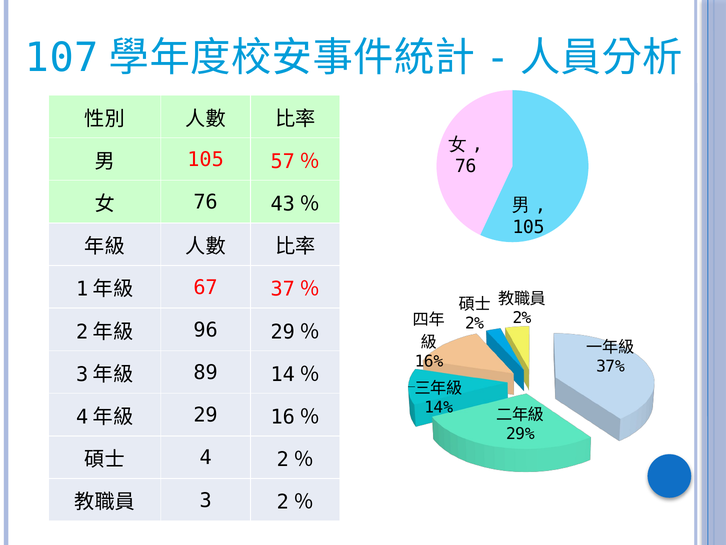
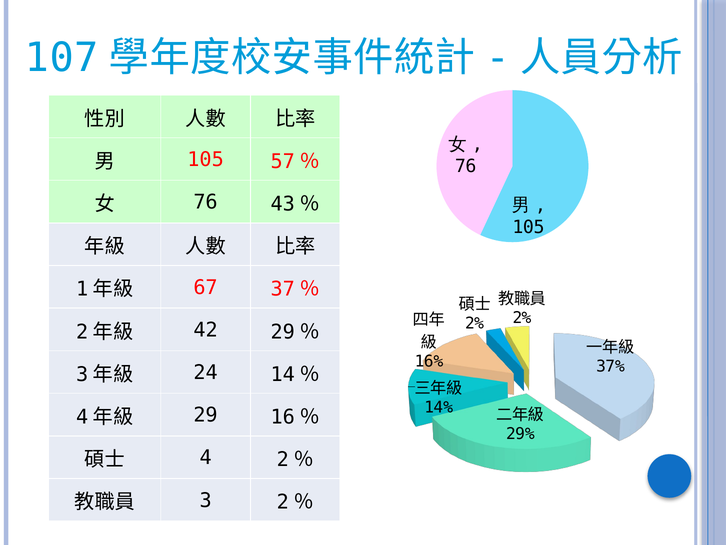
96: 96 -> 42
89: 89 -> 24
